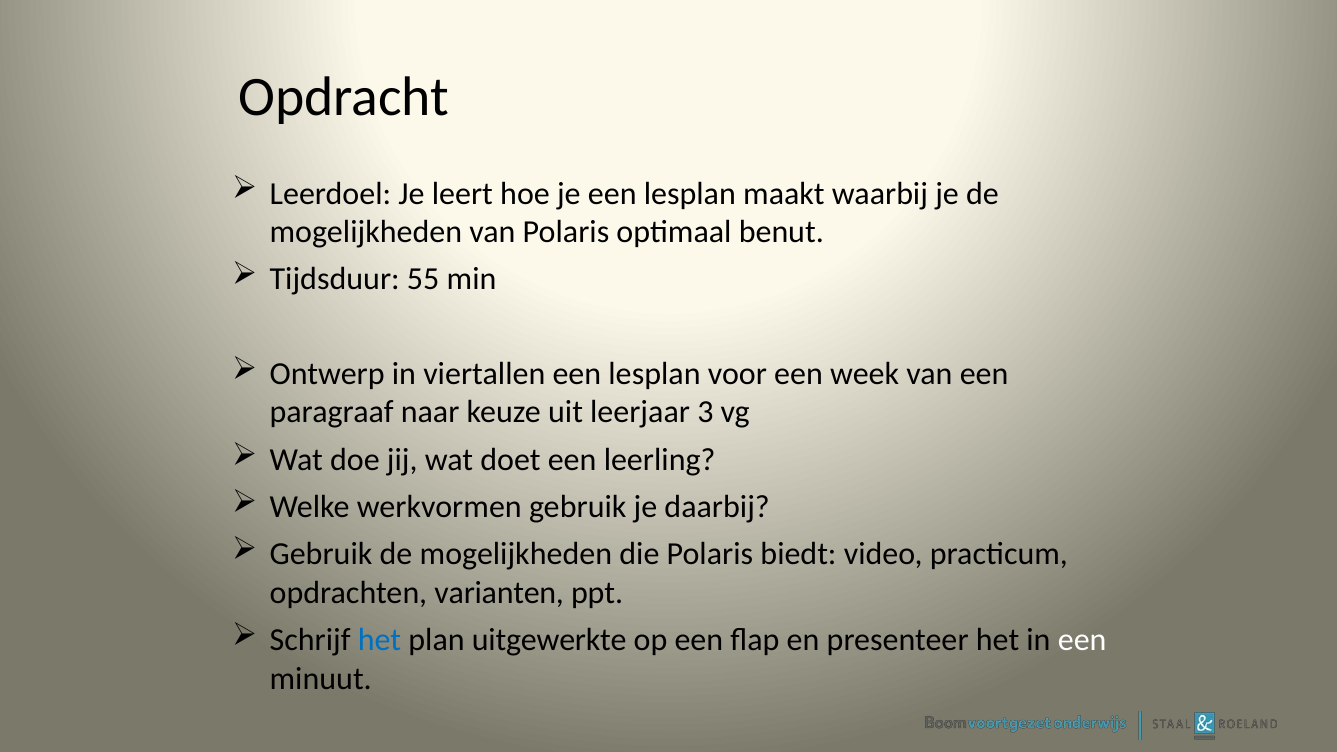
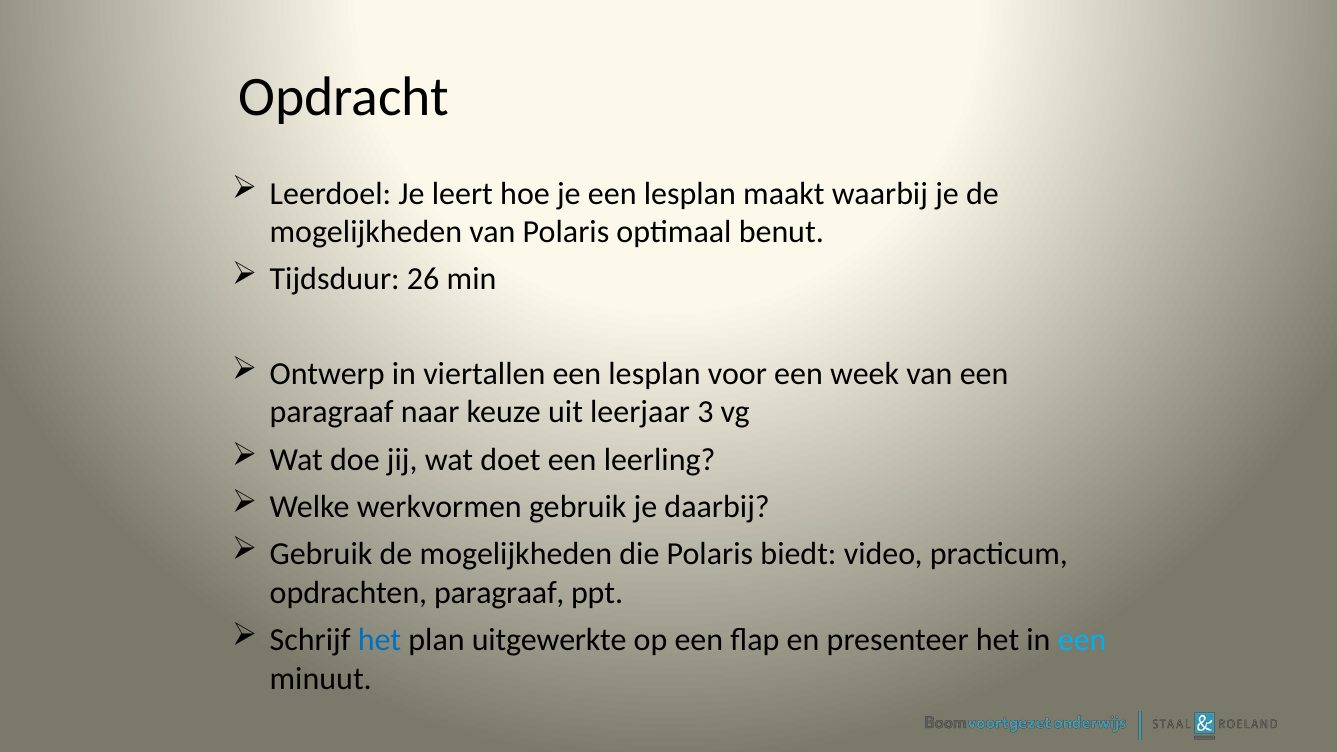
55: 55 -> 26
opdrachten varianten: varianten -> paragraaf
een at (1082, 640) colour: white -> light blue
